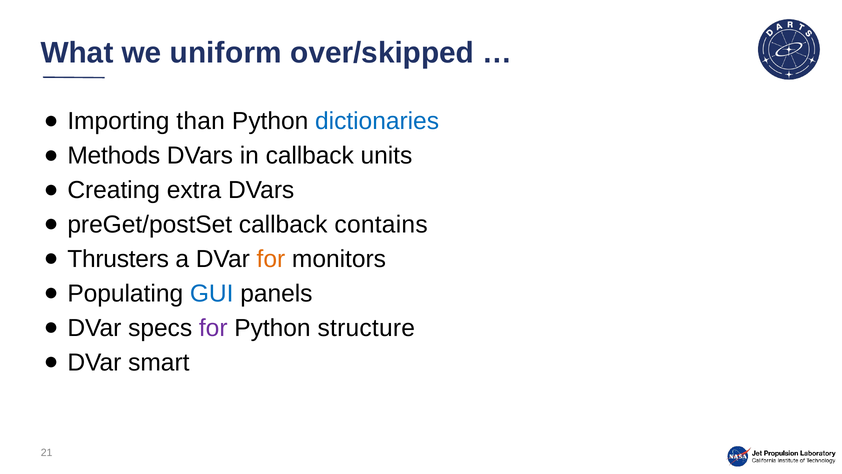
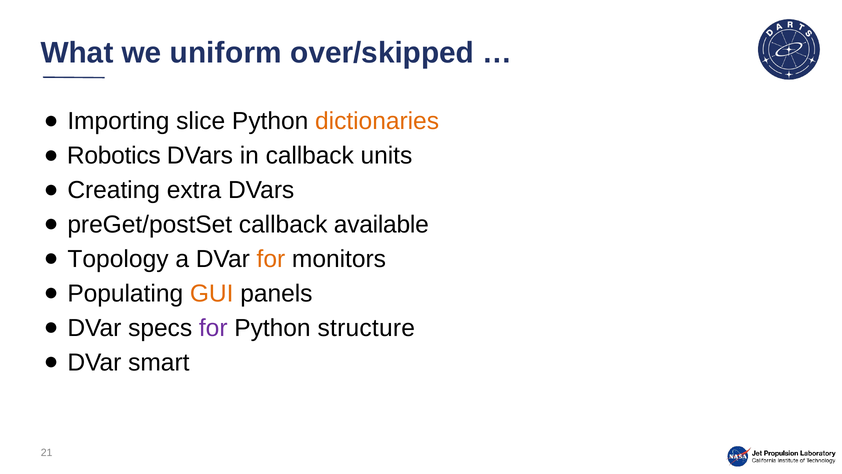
than: than -> slice
dictionaries colour: blue -> orange
Methods: Methods -> Robotics
contains: contains -> available
Thrusters: Thrusters -> Topology
GUI colour: blue -> orange
